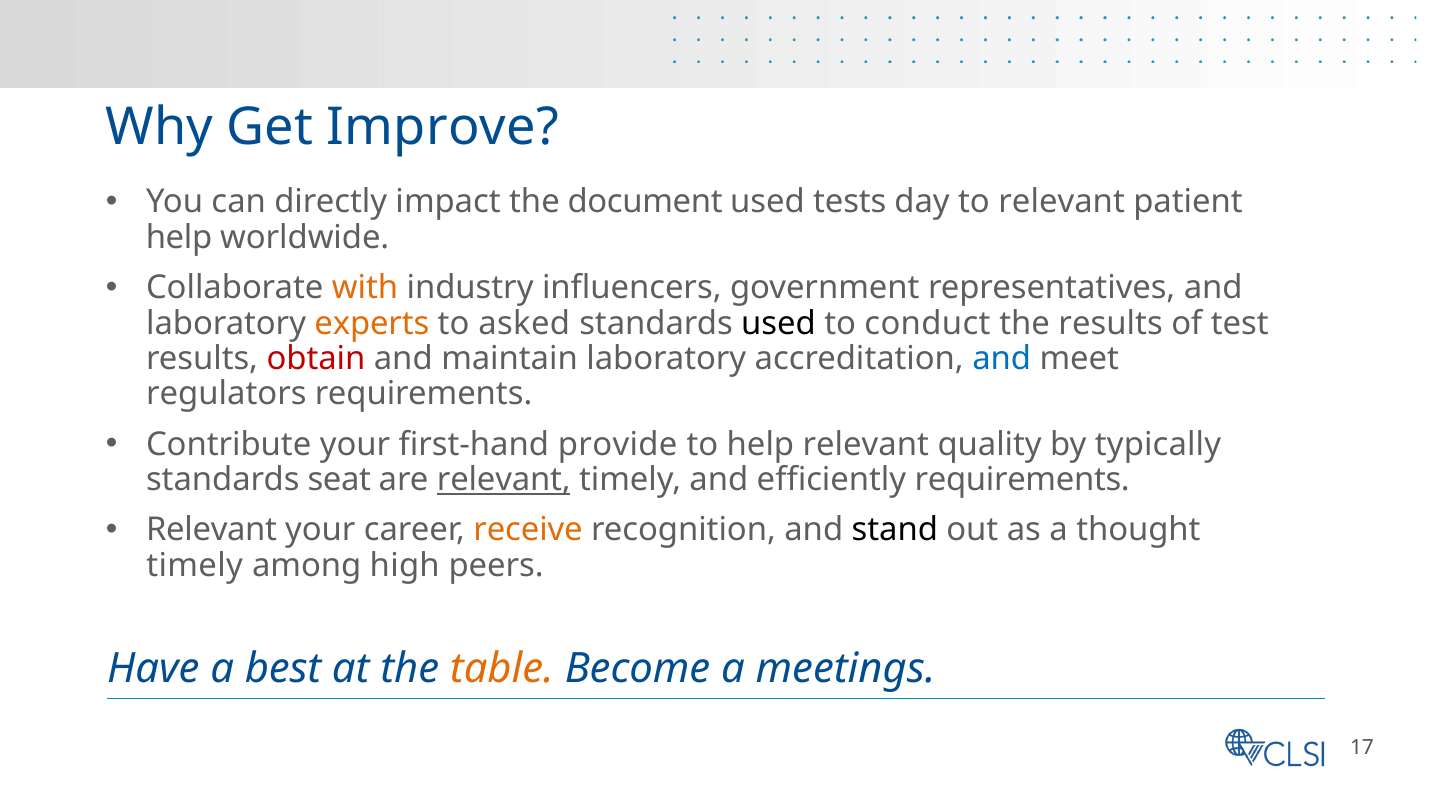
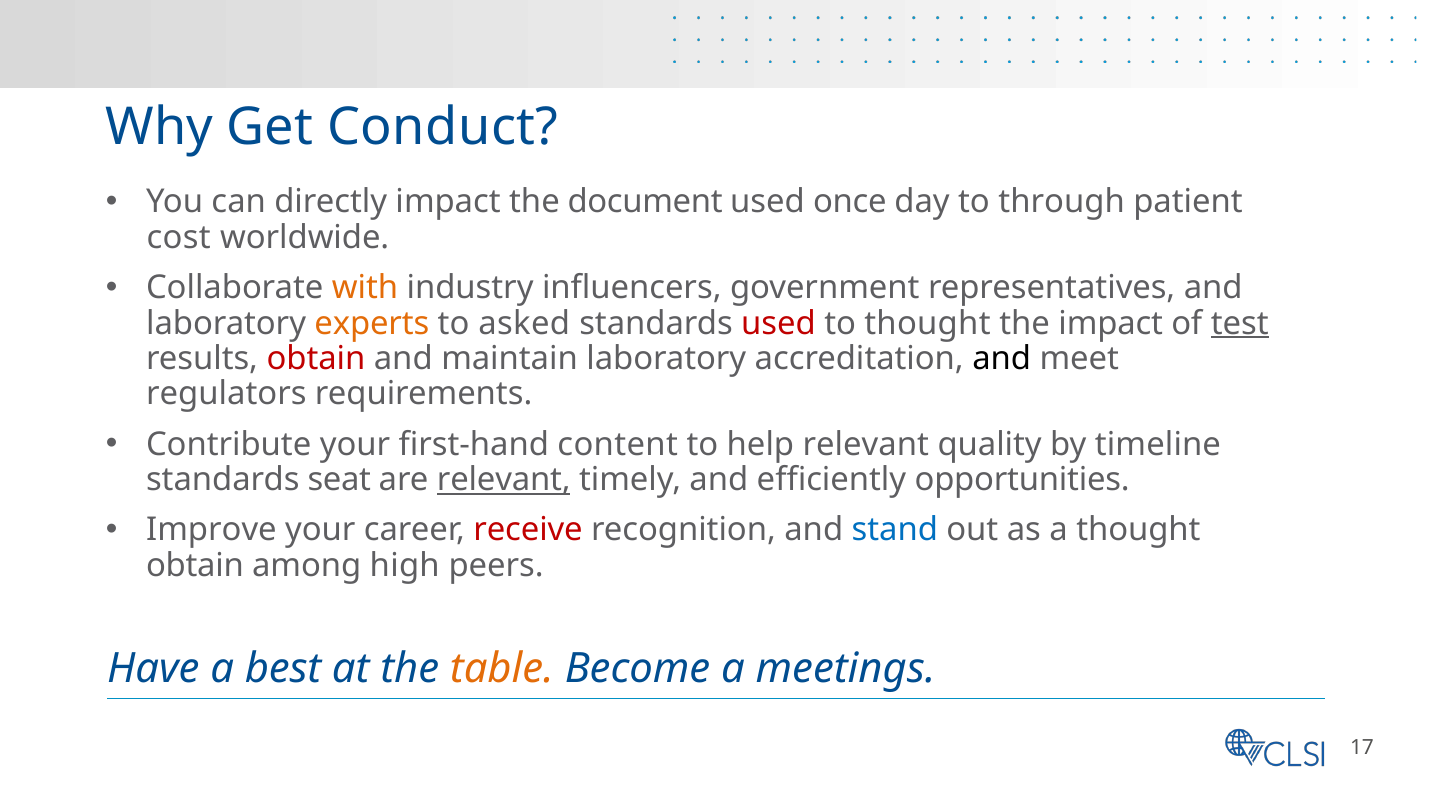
Improve: Improve -> Conduct
tests: tests -> once
to relevant: relevant -> through
help at (179, 237): help -> cost
used at (779, 323) colour: black -> red
to conduct: conduct -> thought
the results: results -> impact
test underline: none -> present
and at (1002, 359) colour: blue -> black
provide: provide -> content
typically: typically -> timeline
efficiently requirements: requirements -> opportunities
Relevant at (212, 530): Relevant -> Improve
receive colour: orange -> red
stand colour: black -> blue
timely at (195, 566): timely -> obtain
